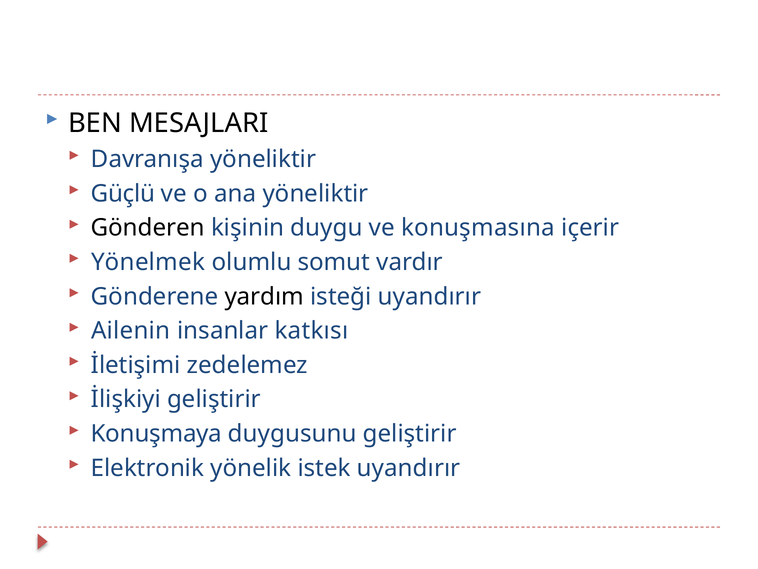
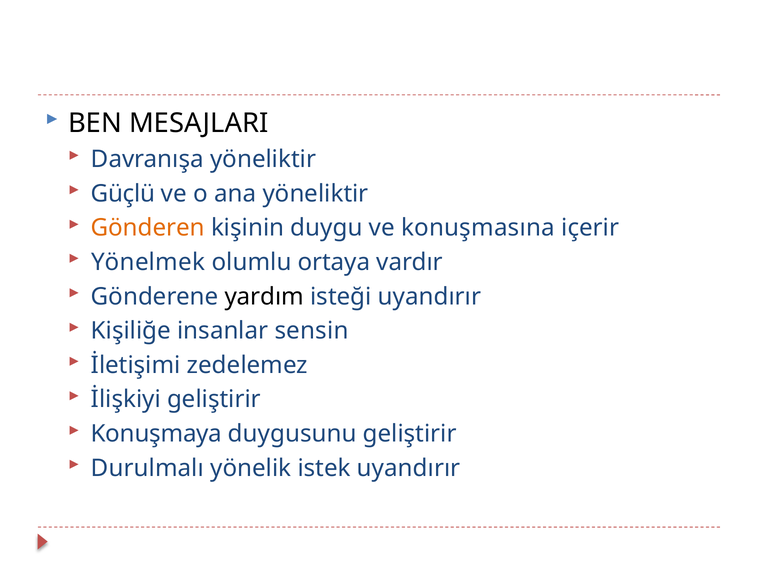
Gönderen colour: black -> orange
somut: somut -> ortaya
Ailenin: Ailenin -> Kişiliğe
katkısı: katkısı -> sensin
Elektronik: Elektronik -> Durulmalı
